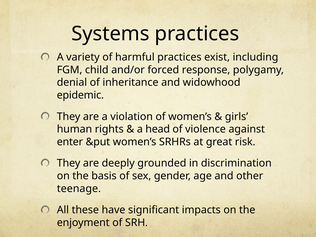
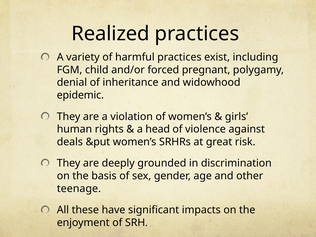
Systems: Systems -> Realized
response: response -> pregnant
enter: enter -> deals
